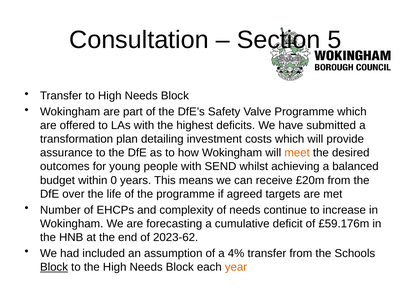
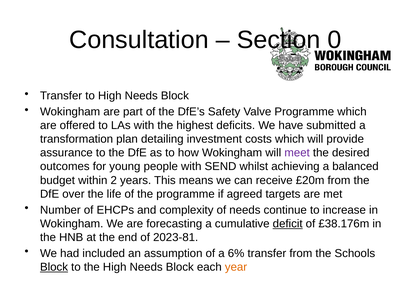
5: 5 -> 0
meet colour: orange -> purple
0: 0 -> 2
deficit underline: none -> present
£59.176m: £59.176m -> £38.176m
2023-62: 2023-62 -> 2023-81
4%: 4% -> 6%
